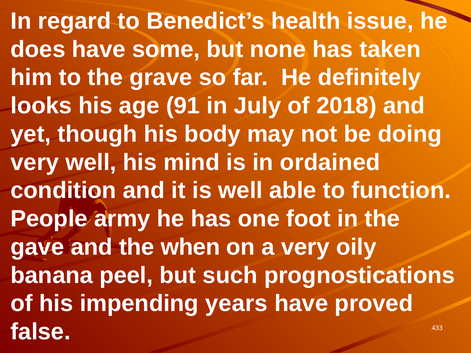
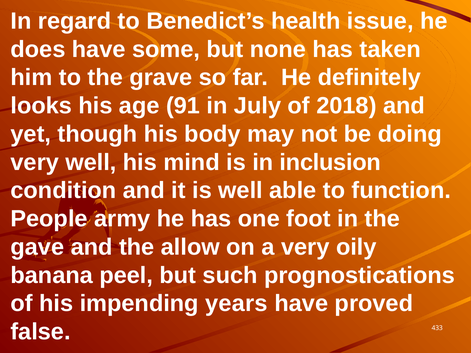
ordained: ordained -> inclusion
when: when -> allow
